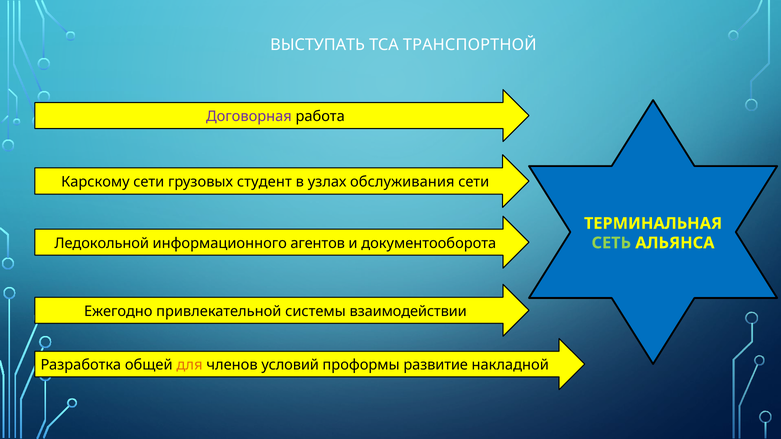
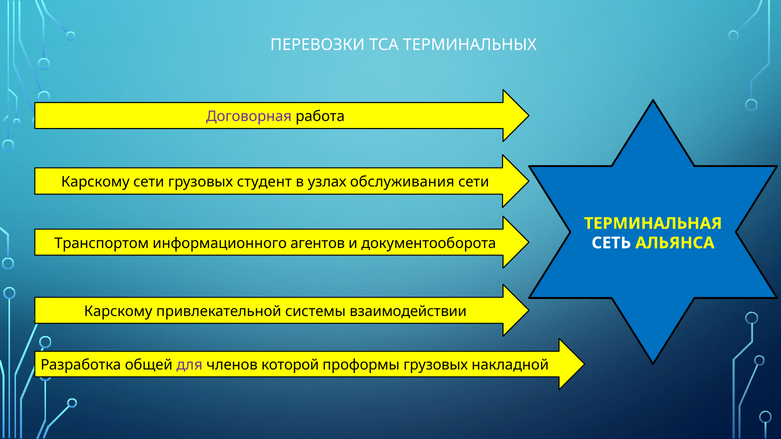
ВЫСТУПАТЬ: ВЫСТУПАТЬ -> ПЕРЕВОЗКИ
ТРАНСПОРТНОЙ: ТРАНСПОРТНОЙ -> ТЕРМИНАЛЬНЫХ
Ледокольной: Ледокольной -> Транспортом
СЕТЬ colour: light green -> white
Ежегодно at (118, 312): Ежегодно -> Карскому
для colour: orange -> purple
условий: условий -> которой
проформы развитие: развитие -> грузовых
